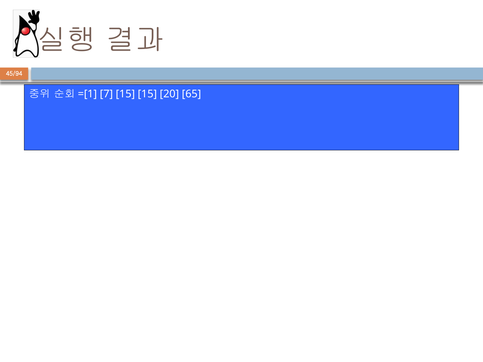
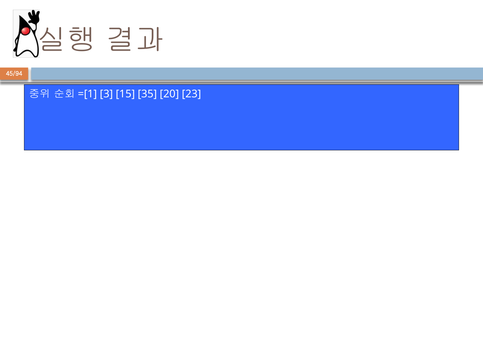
7: 7 -> 3
15 15: 15 -> 35
65: 65 -> 23
